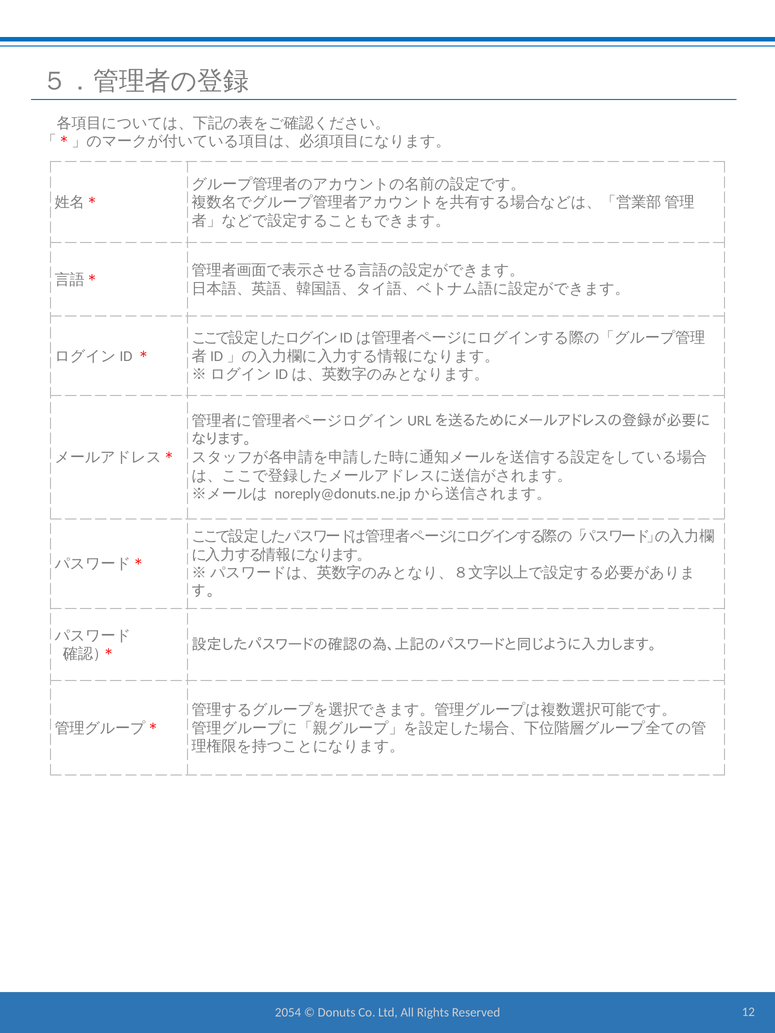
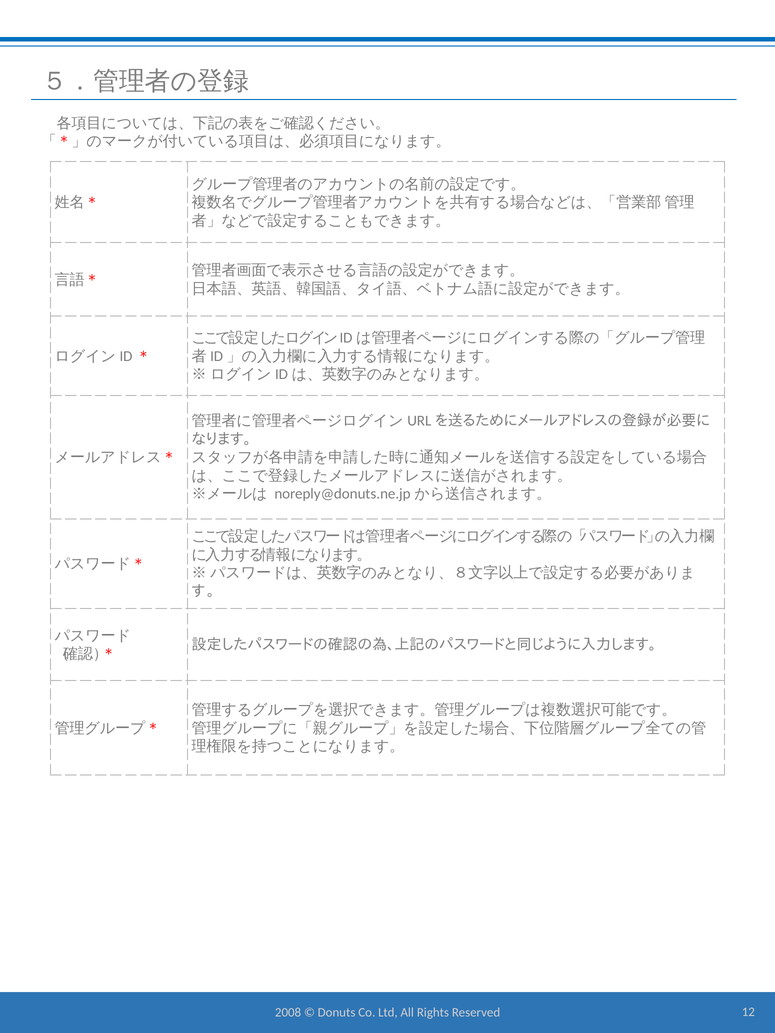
2054: 2054 -> 2008
